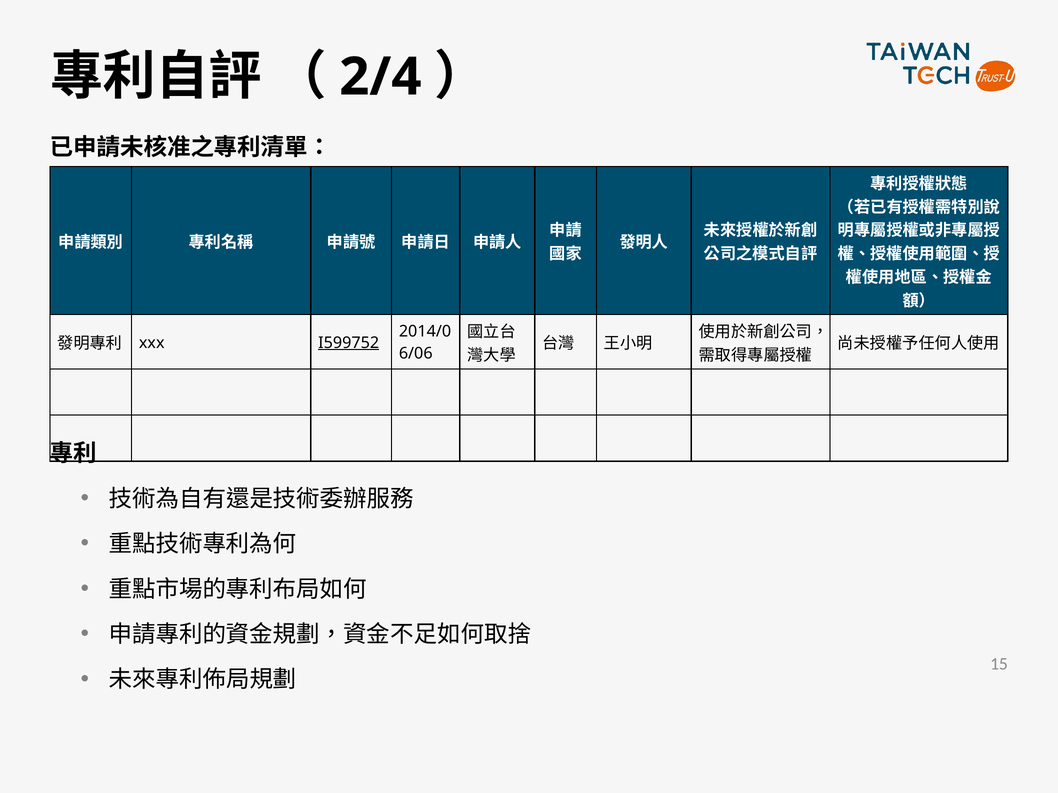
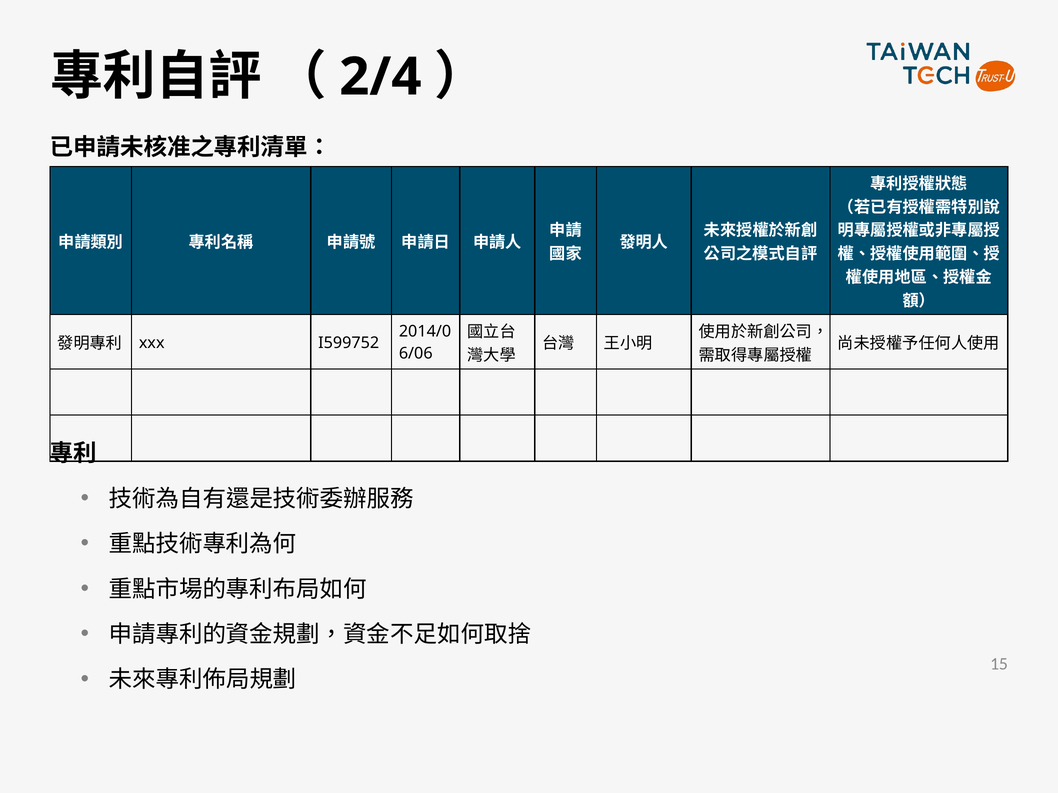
I599752 underline: present -> none
